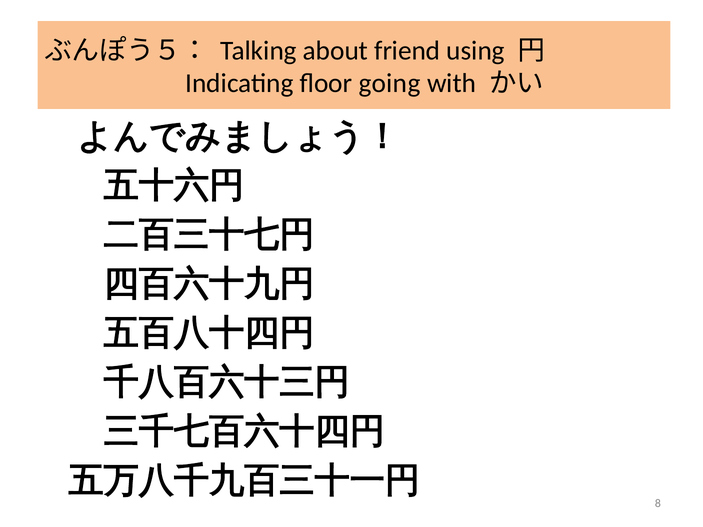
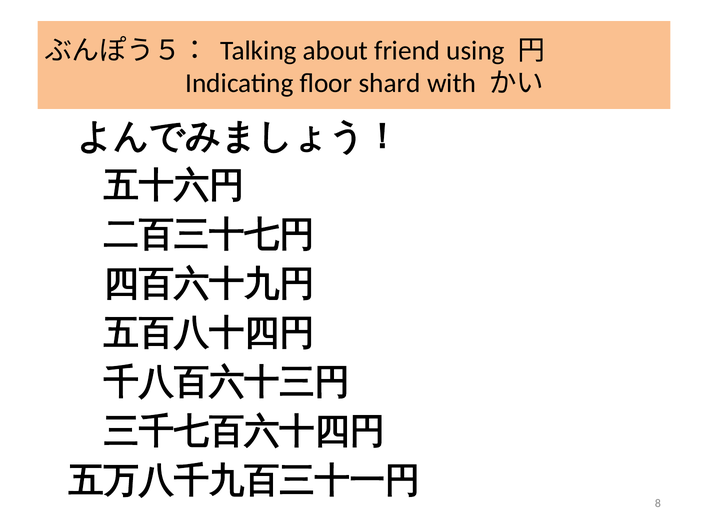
going: going -> shard
